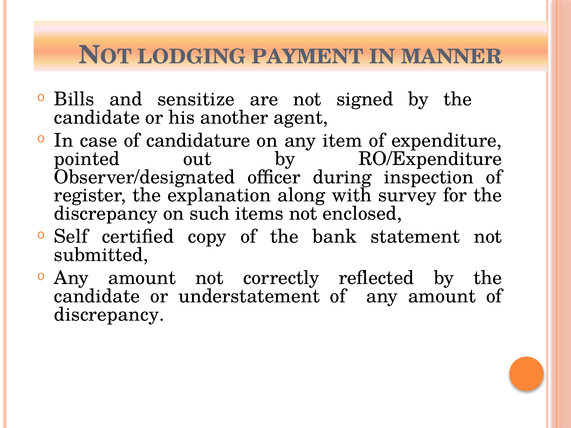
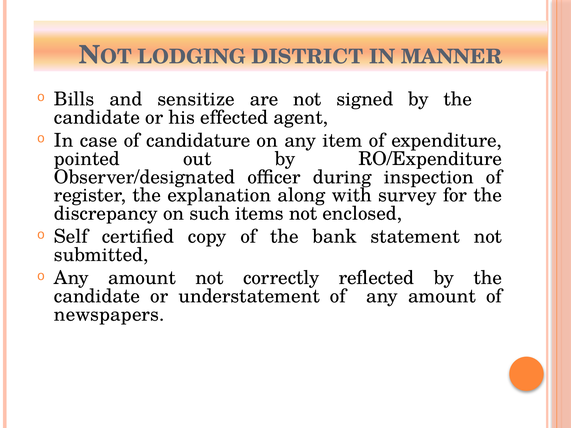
PAYMENT: PAYMENT -> DISTRICT
another: another -> effected
discrepancy at (109, 315): discrepancy -> newspapers
